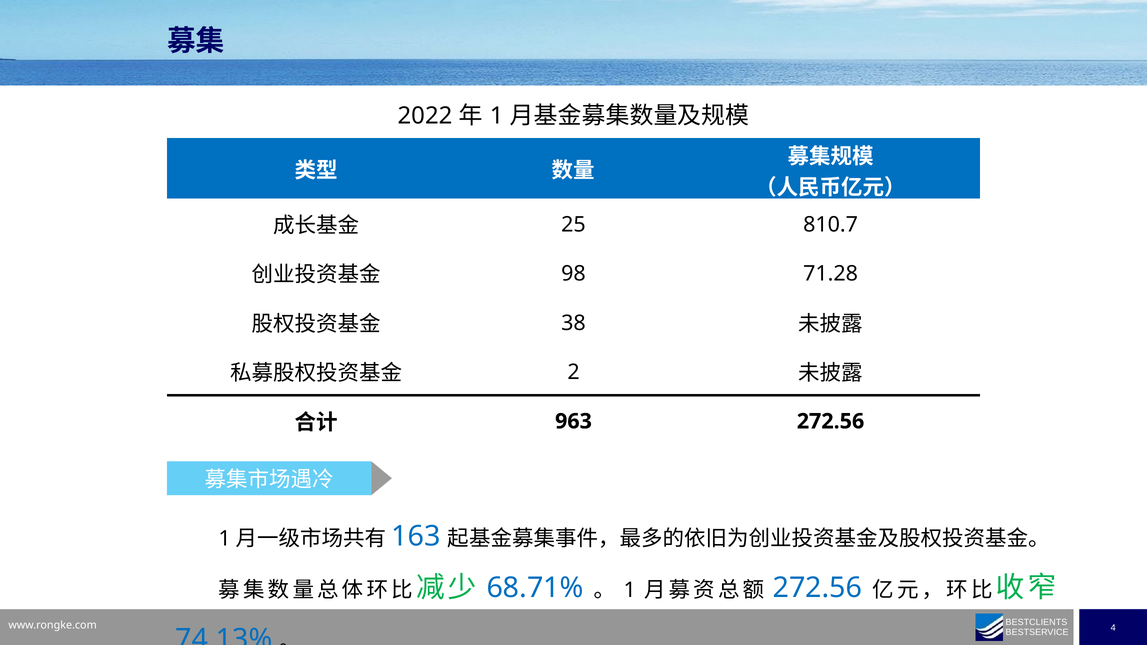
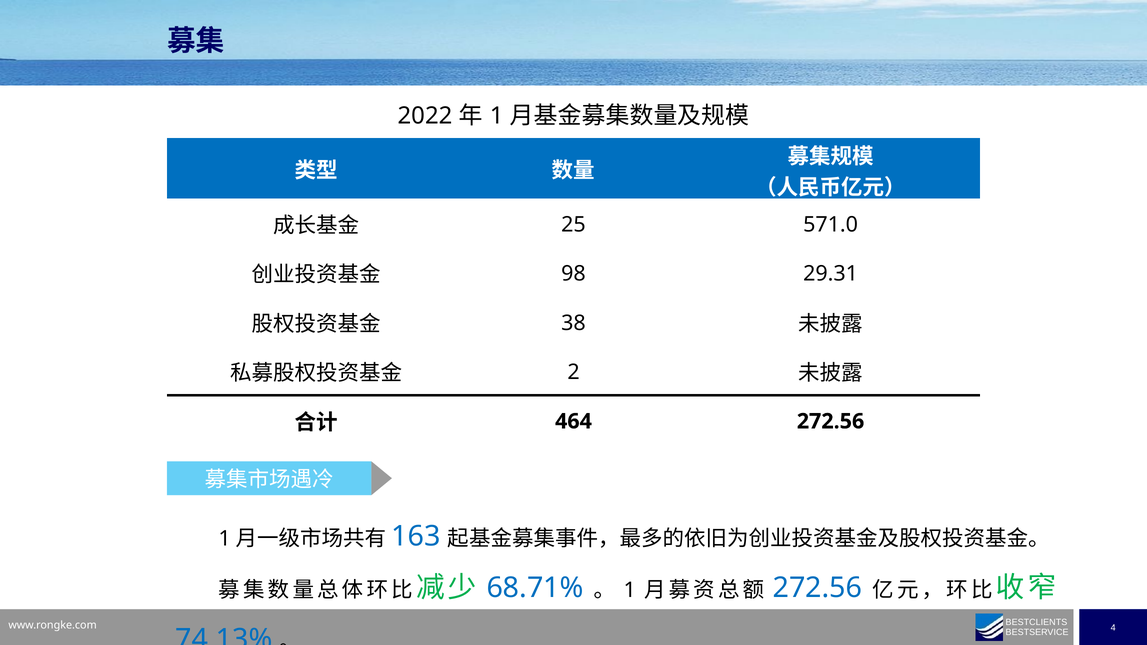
810.7: 810.7 -> 571.0
71.28: 71.28 -> 29.31
963: 963 -> 464
